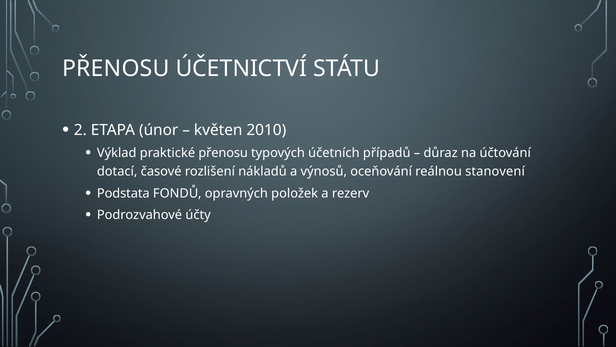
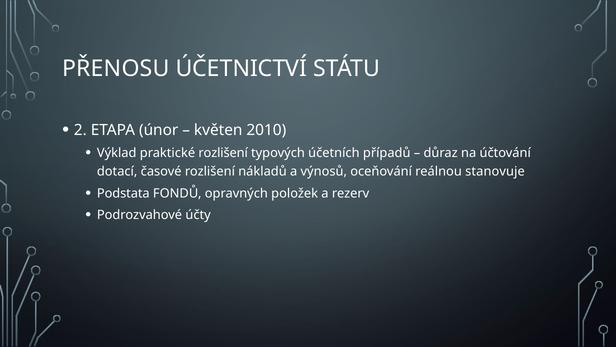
praktické přenosu: přenosu -> rozlišení
stanovení: stanovení -> stanovuje
